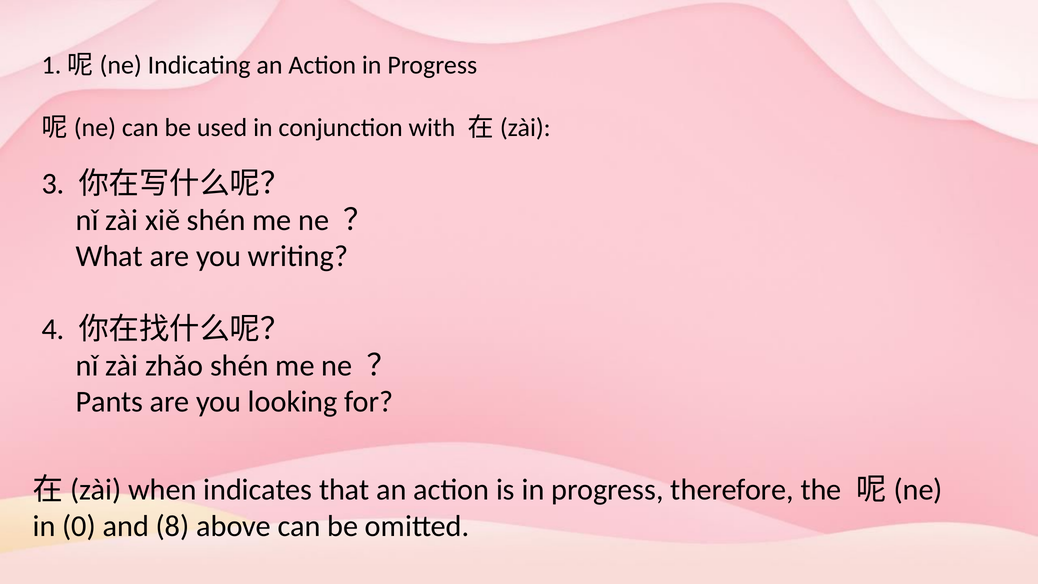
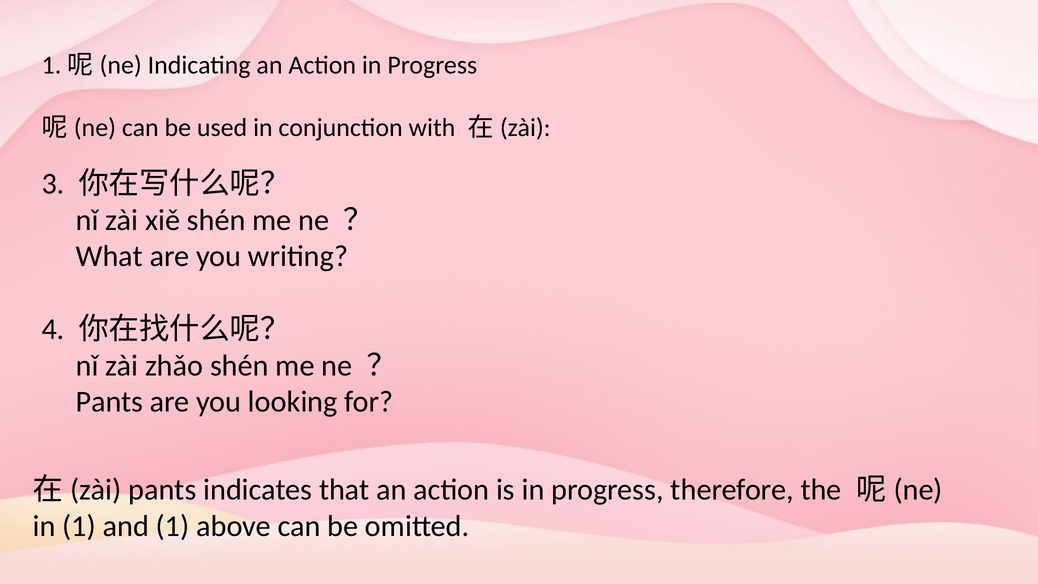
when at (162, 490): when -> pants
in 0: 0 -> 1
and 8: 8 -> 1
